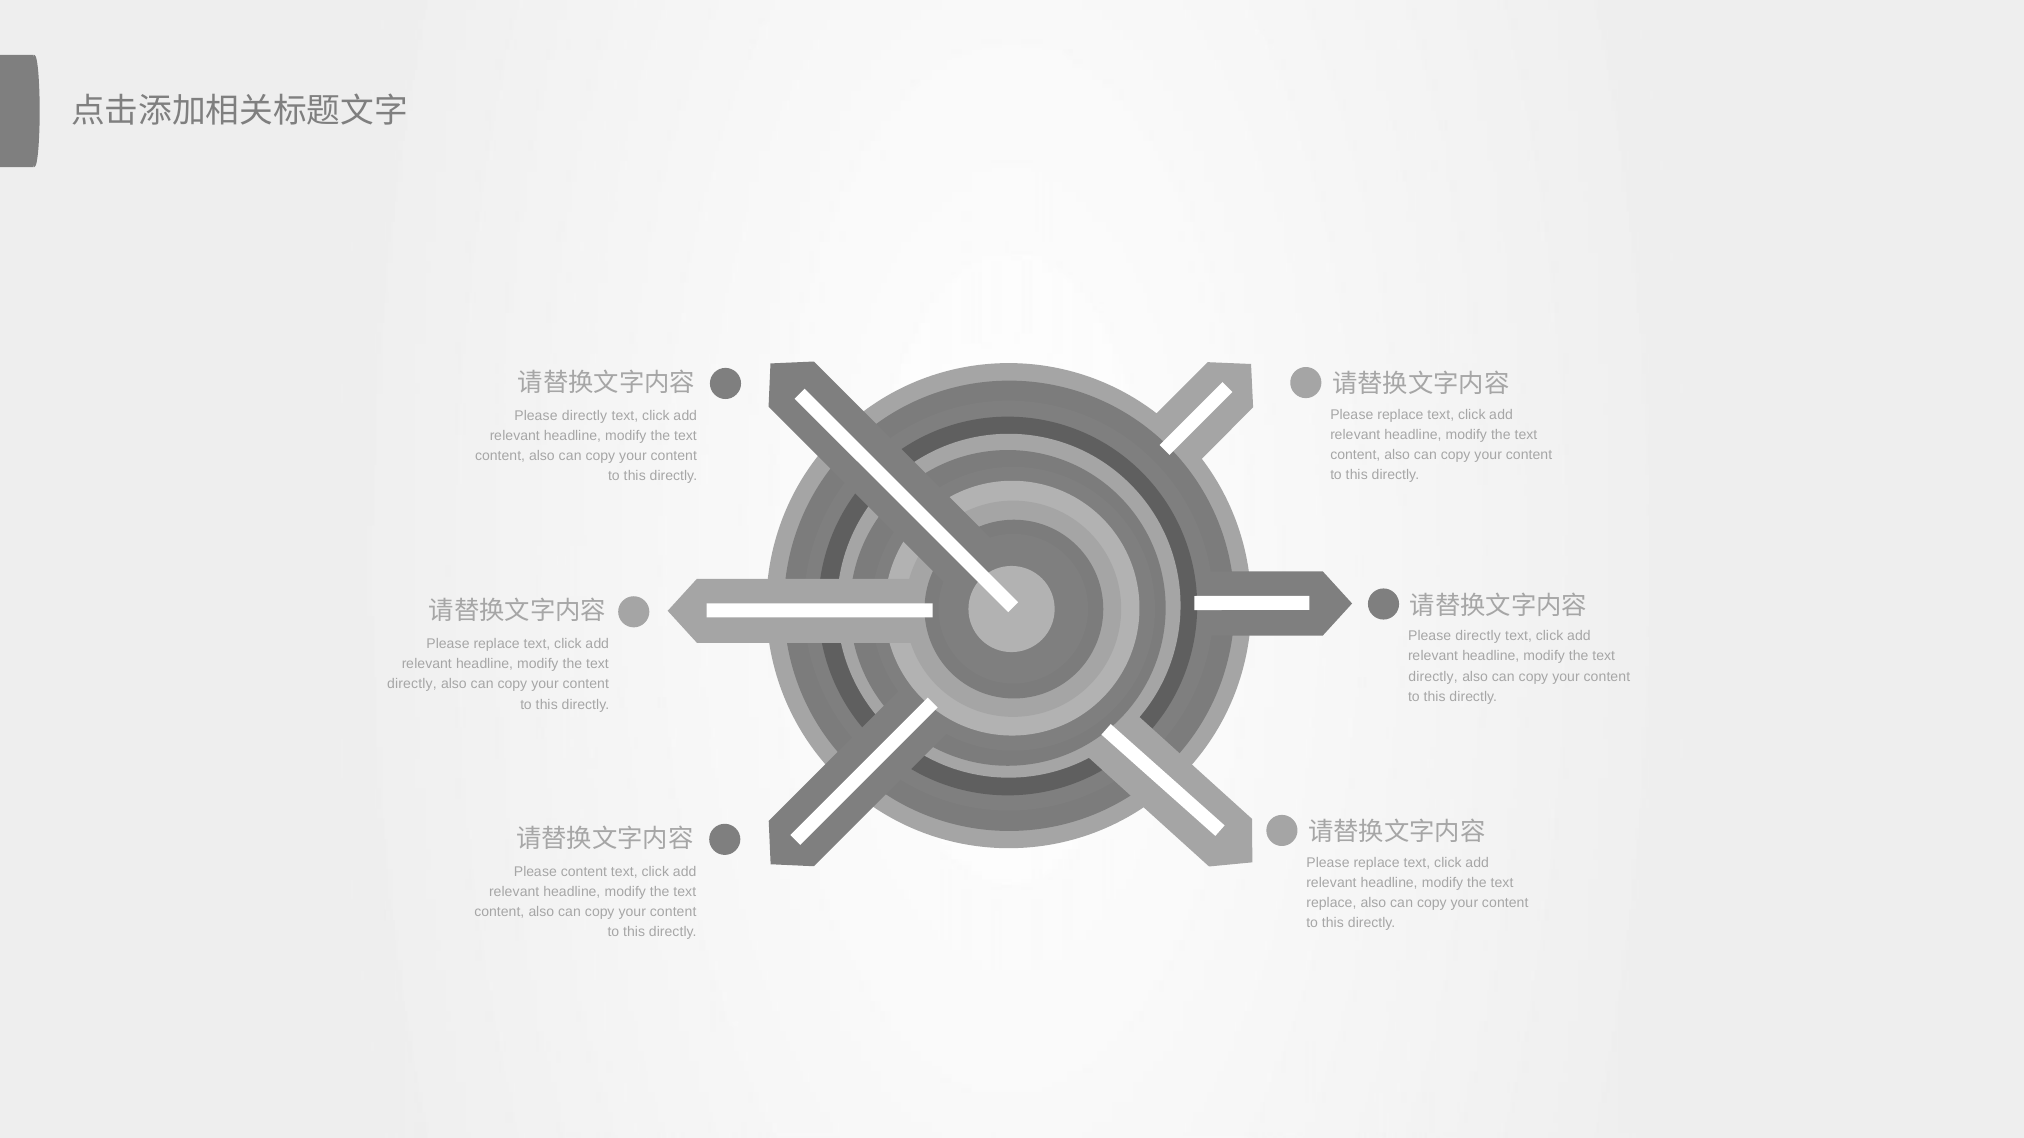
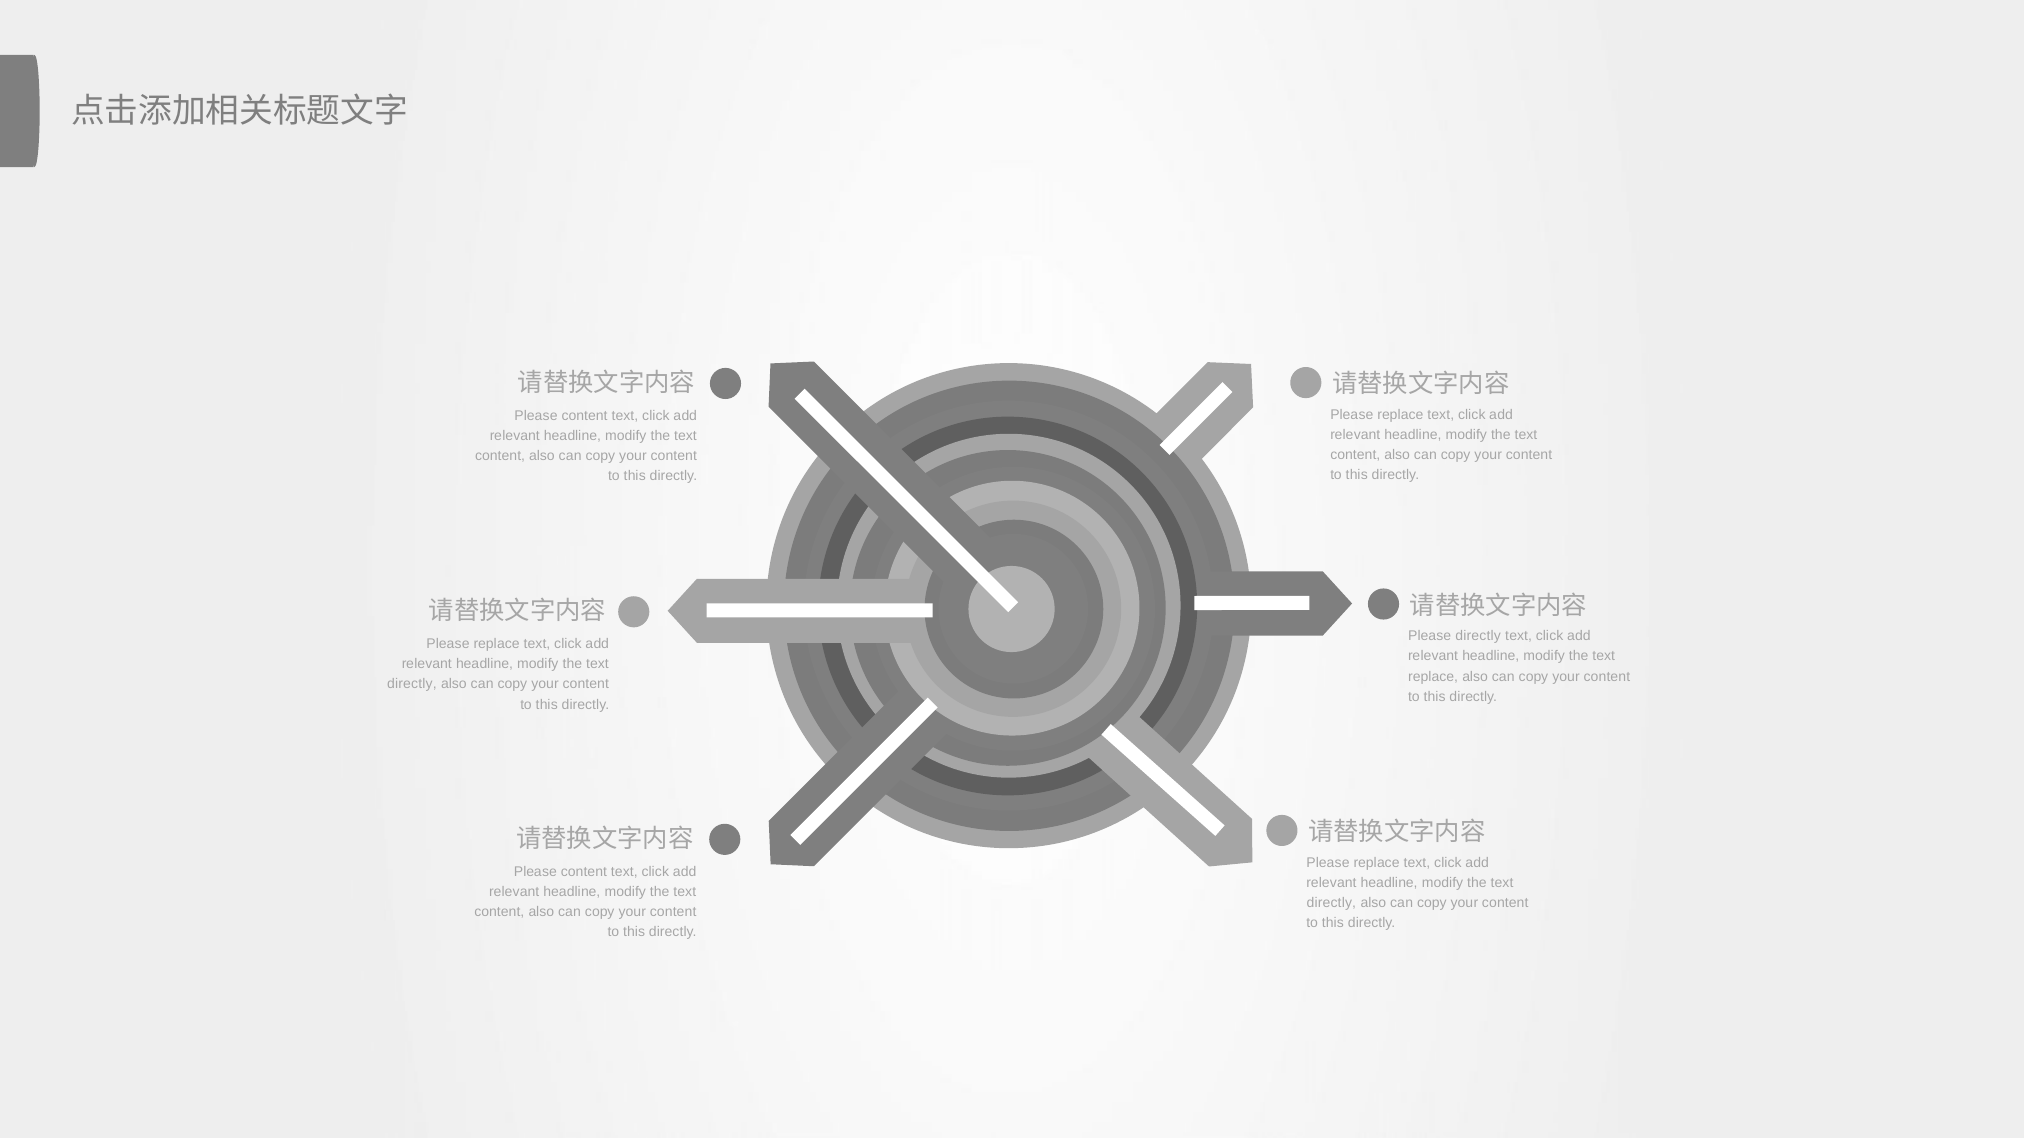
directly at (585, 416): directly -> content
directly at (1433, 677): directly -> replace
replace at (1331, 903): replace -> directly
